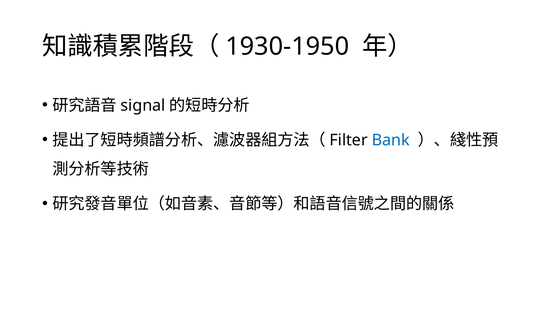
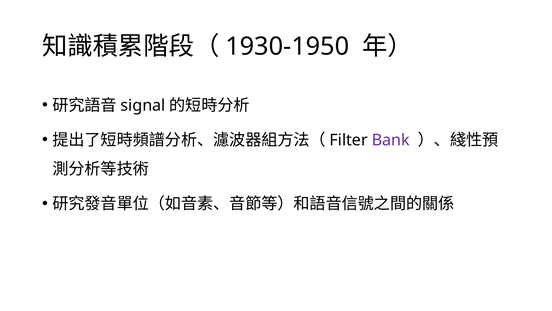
Bank colour: blue -> purple
